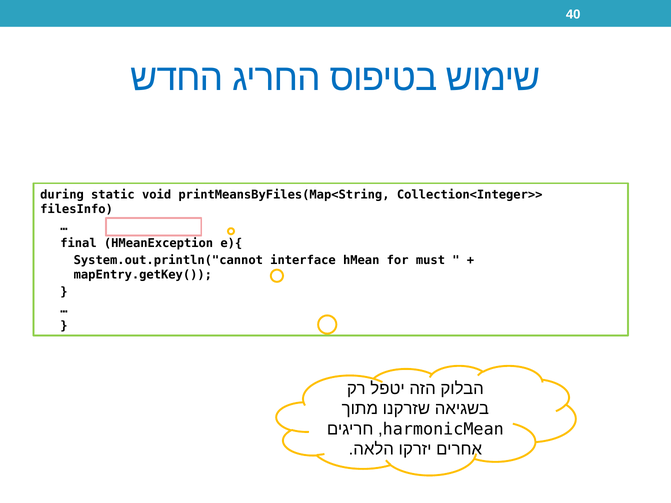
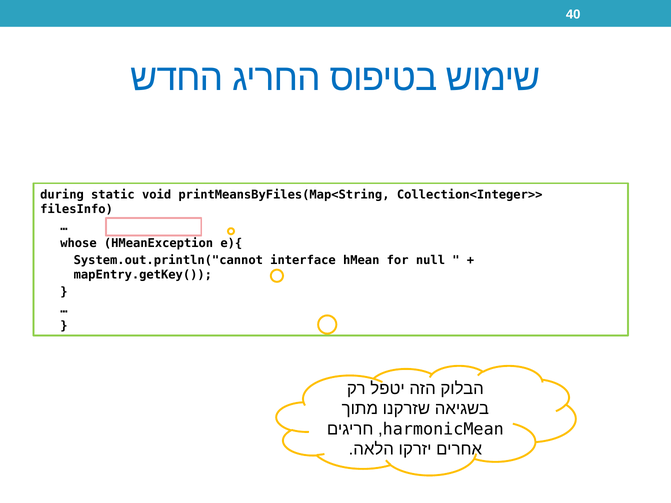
final: final -> whose
must: must -> null
